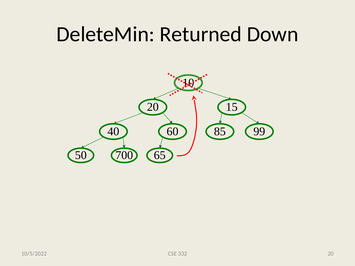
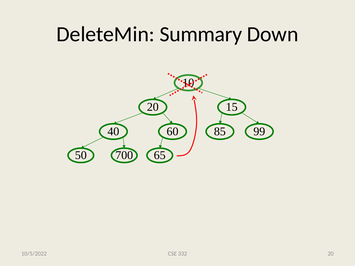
Returned: Returned -> Summary
